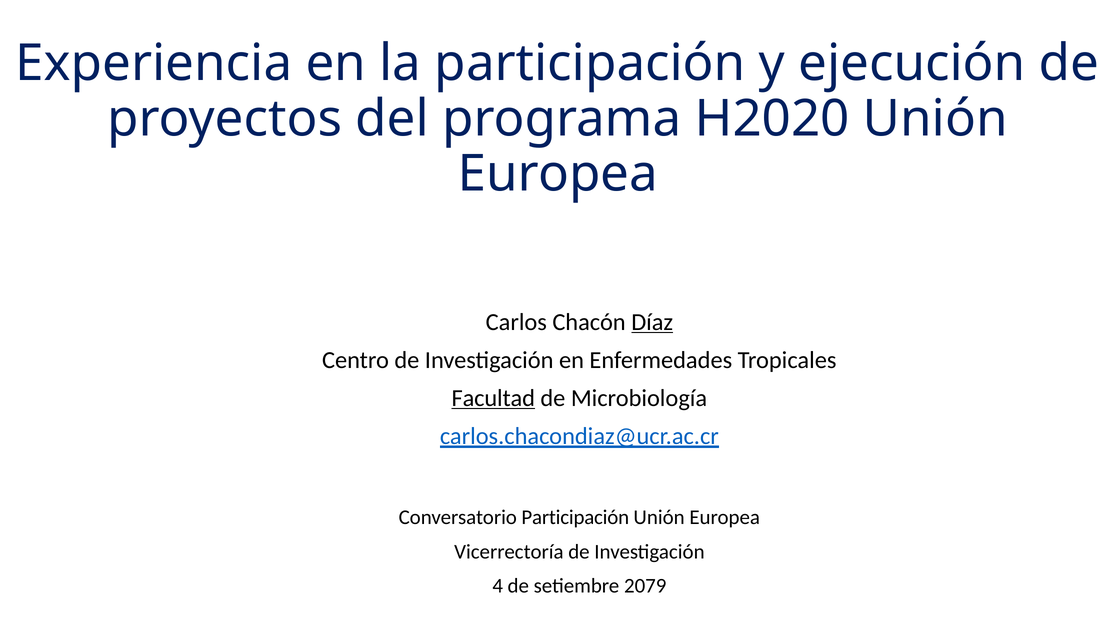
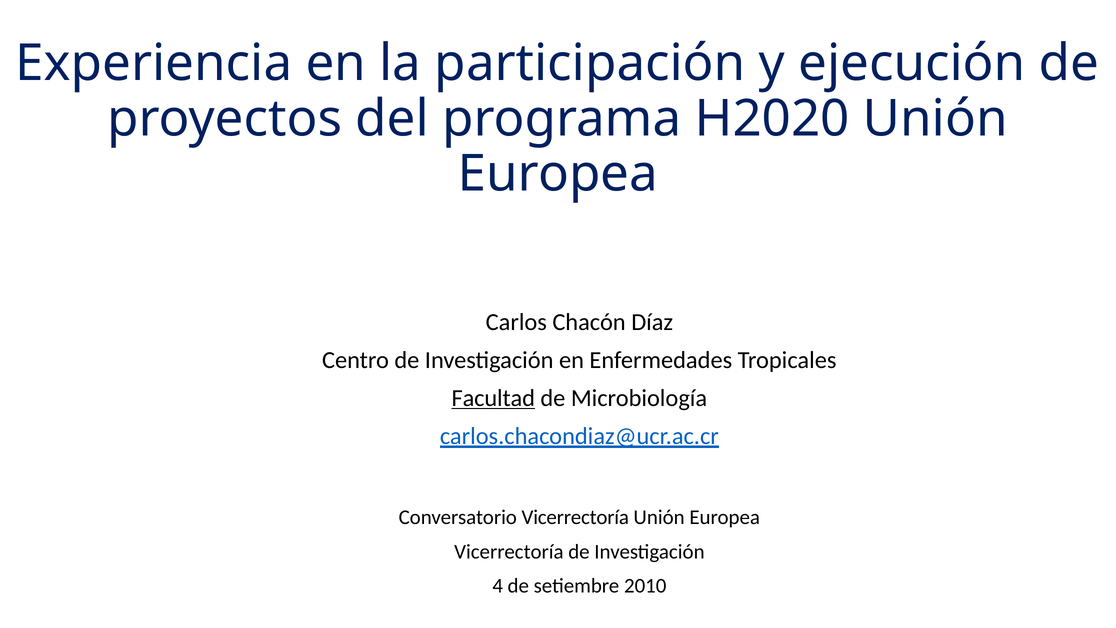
Díaz underline: present -> none
Conversatorio Participación: Participación -> Vicerrectoría
2079: 2079 -> 2010
